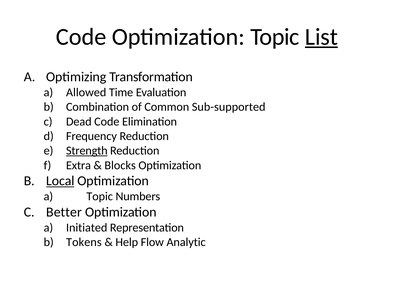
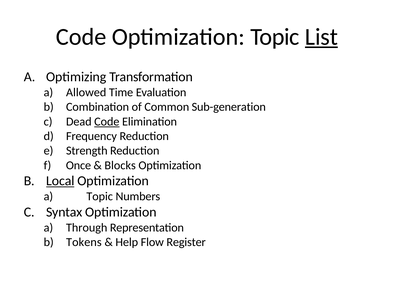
Sub-supported: Sub-supported -> Sub-generation
Code at (107, 121) underline: none -> present
Strength underline: present -> none
Extra: Extra -> Once
Better: Better -> Syntax
Initiated: Initiated -> Through
Analytic: Analytic -> Register
